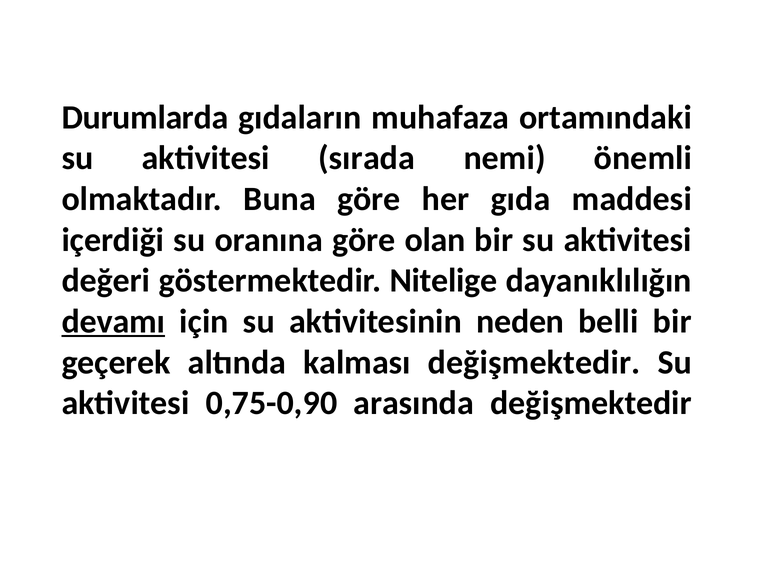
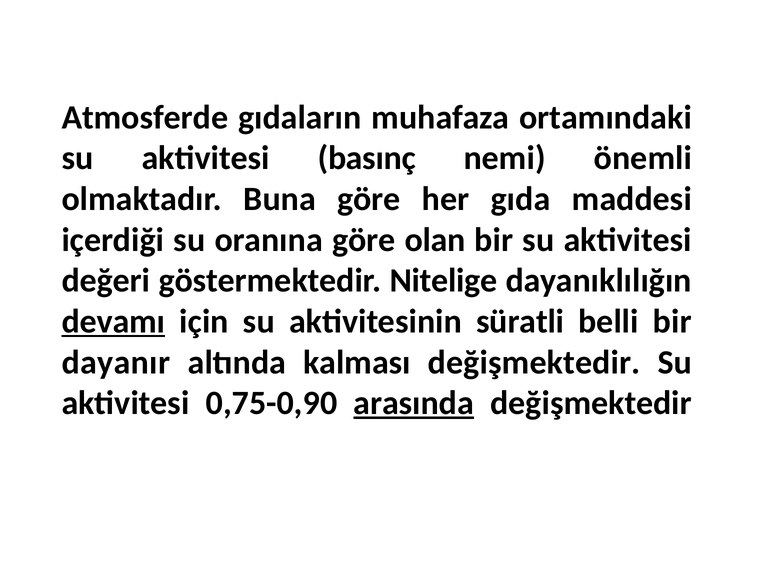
Durumlarda: Durumlarda -> Atmosferde
sırada: sırada -> basınç
neden: neden -> süratli
geçerek: geçerek -> dayanır
arasında underline: none -> present
